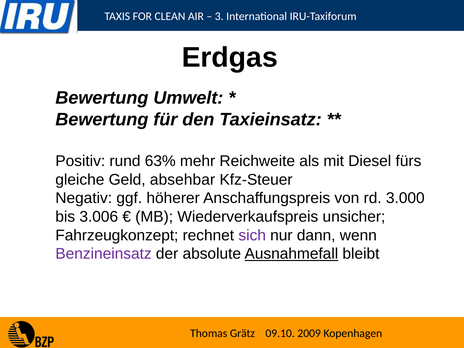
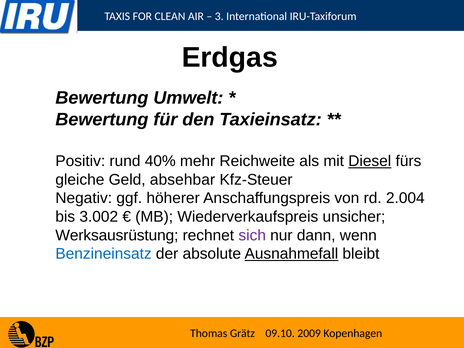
63%: 63% -> 40%
Diesel underline: none -> present
3.000: 3.000 -> 2.004
3.006: 3.006 -> 3.002
Fahrzeugkonzept: Fahrzeugkonzept -> Werksausrüstung
Benzineinsatz colour: purple -> blue
